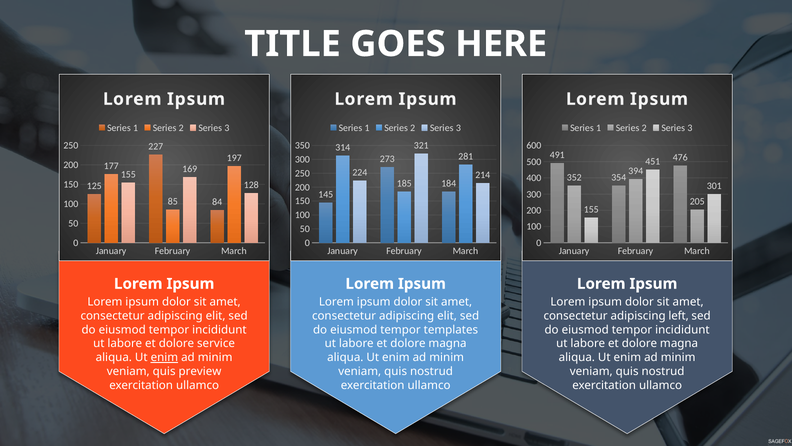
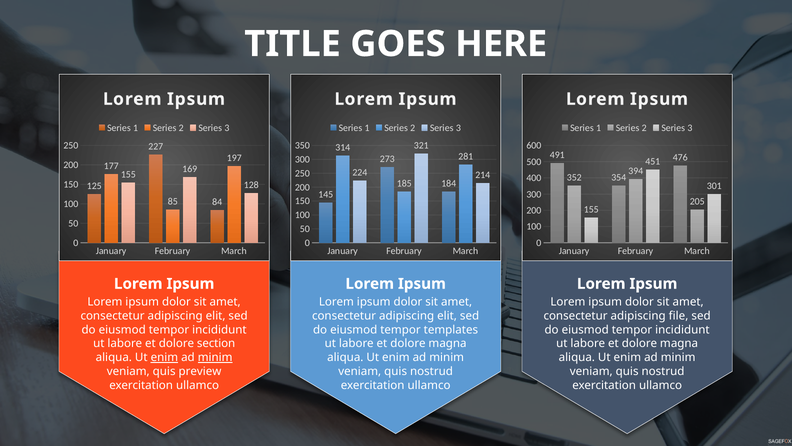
left: left -> file
service: service -> section
minim at (215, 357) underline: none -> present
